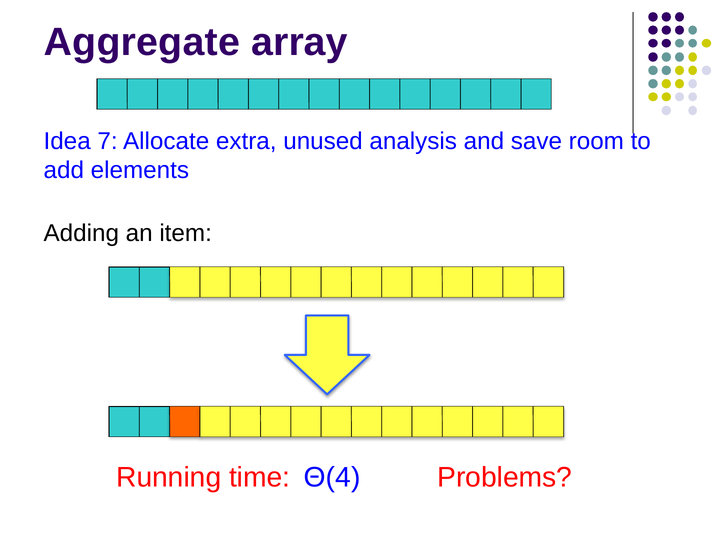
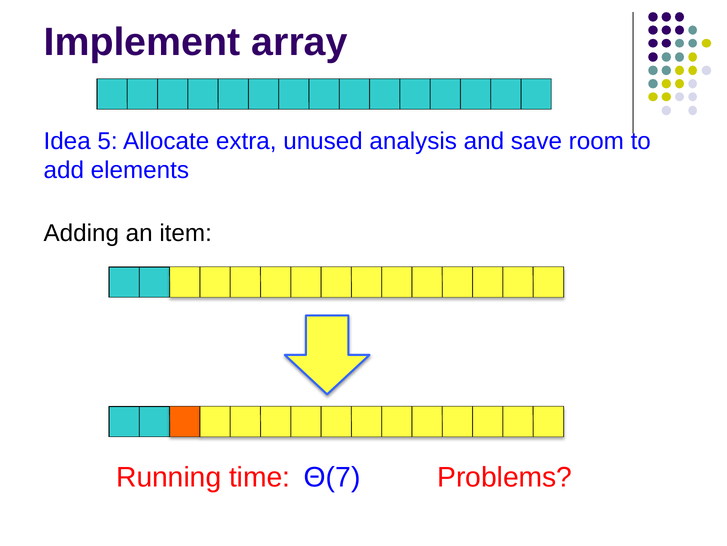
Aggregate: Aggregate -> Implement
7: 7 -> 5
Θ(4: Θ(4 -> Θ(7
